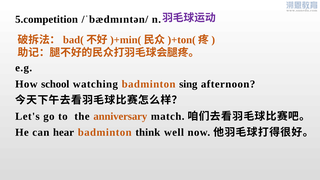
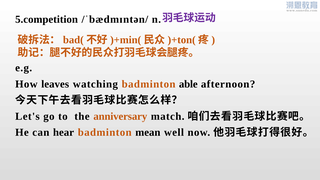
school: school -> leaves
sing: sing -> able
think: think -> mean
